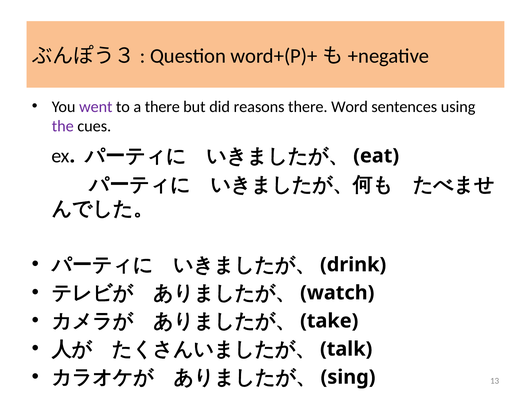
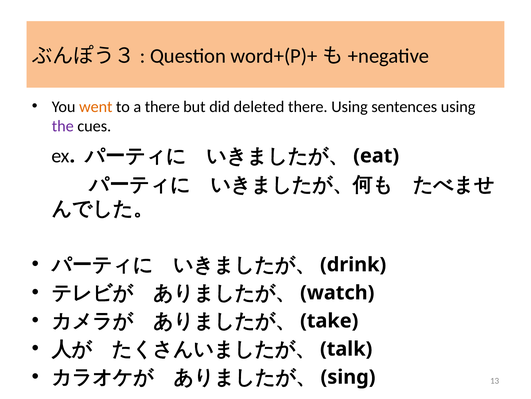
went colour: purple -> orange
reasons: reasons -> deleted
there Word: Word -> Using
